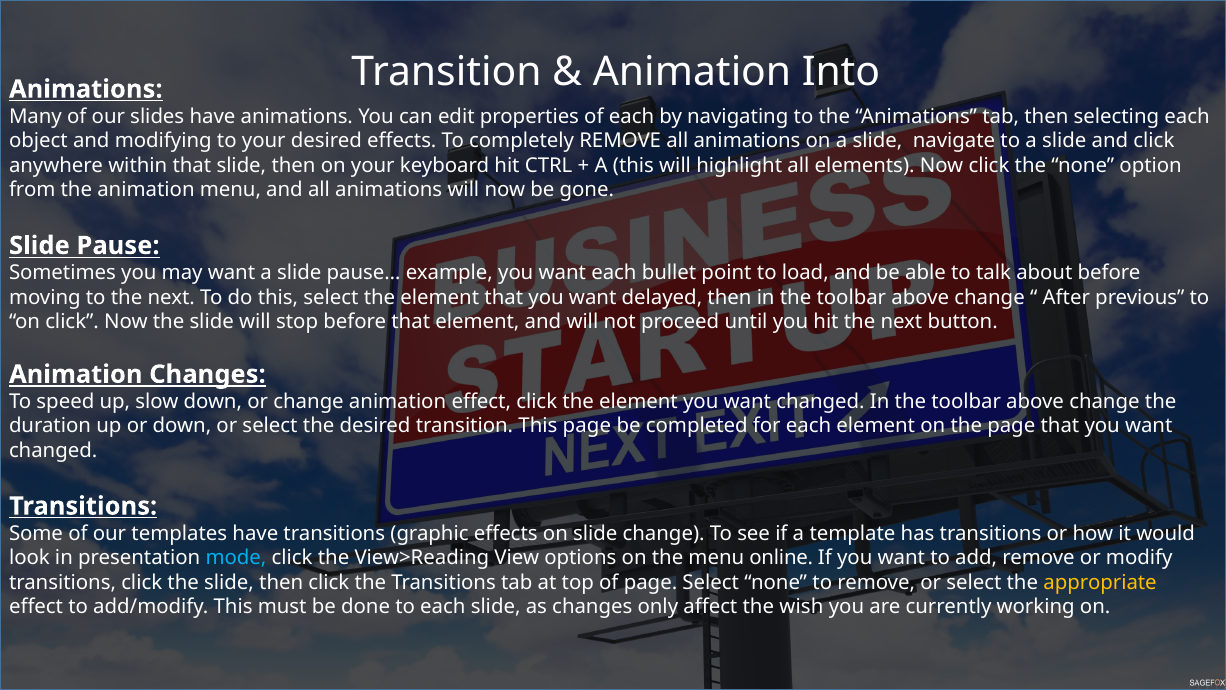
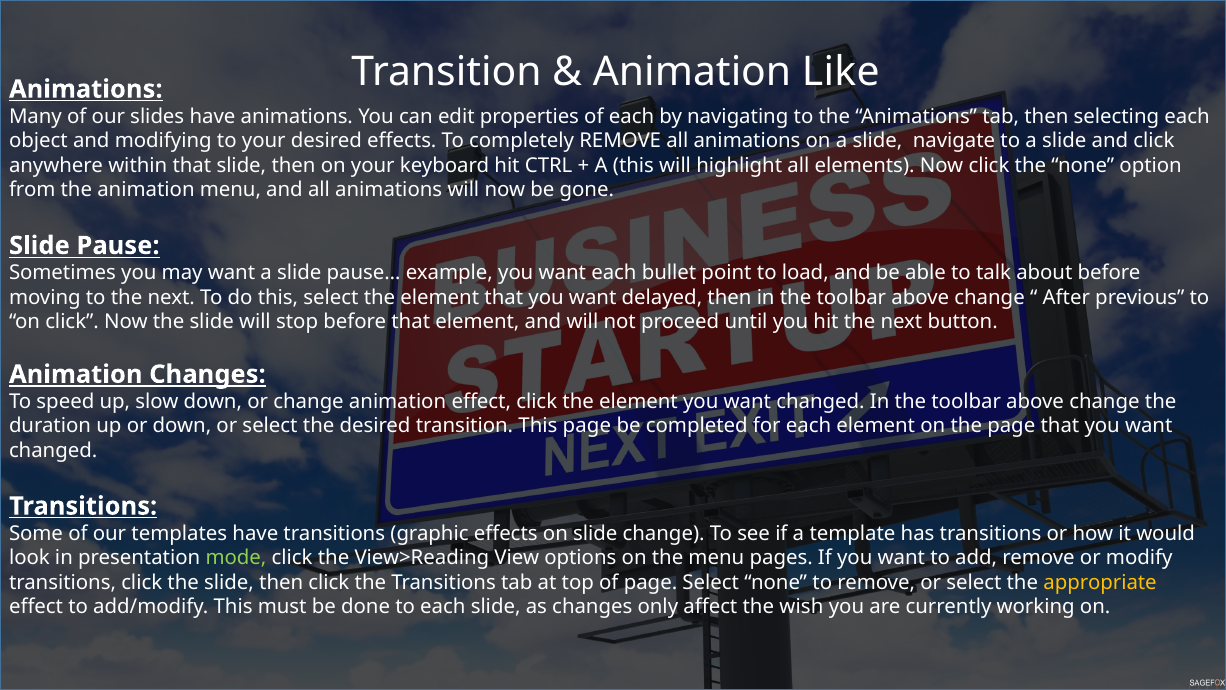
Into: Into -> Like
mode colour: light blue -> light green
online: online -> pages
